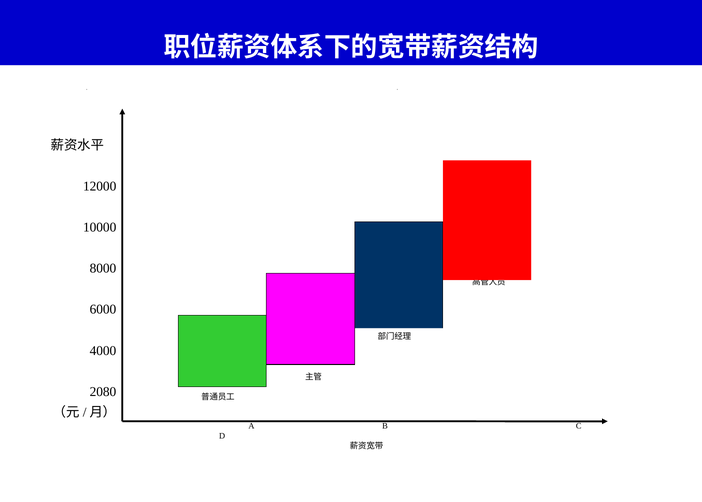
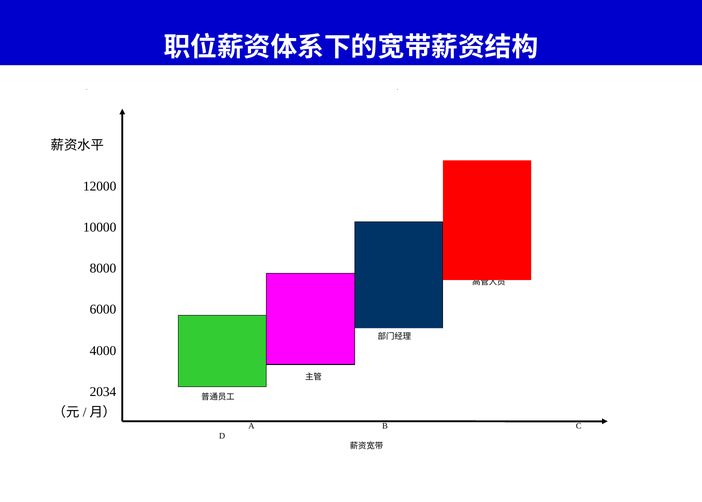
2080: 2080 -> 2034
